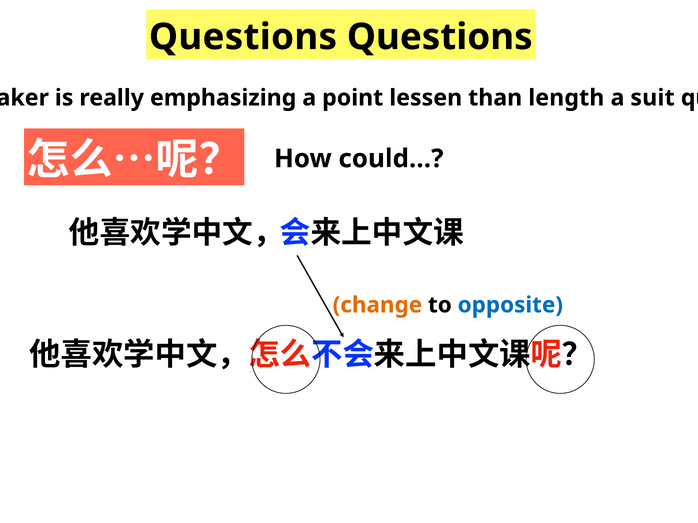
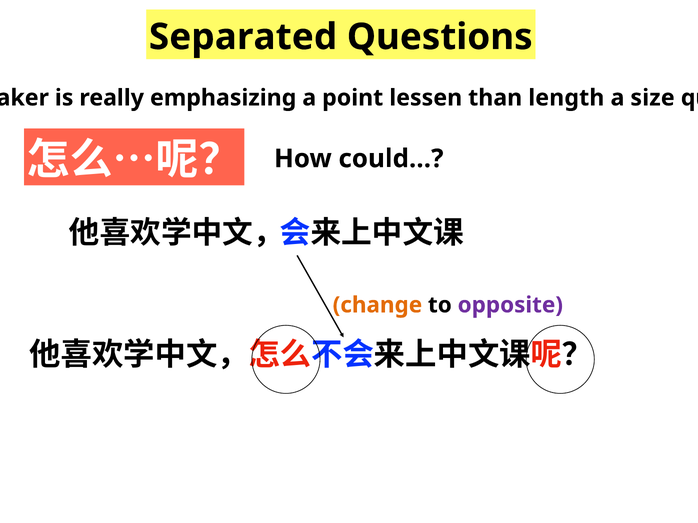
Questions at (243, 37): Questions -> Separated
suit: suit -> size
opposite colour: blue -> purple
